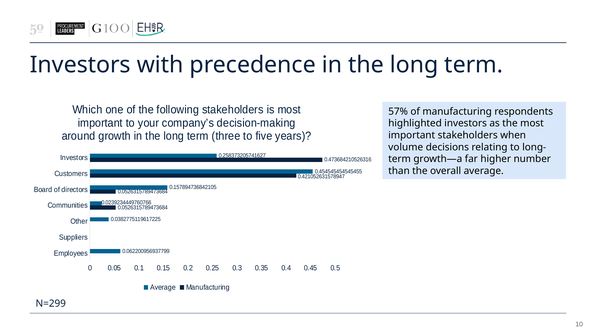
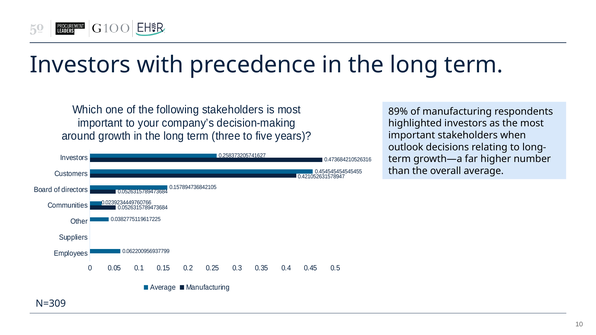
57%: 57% -> 89%
volume: volume -> outlook
N=299: N=299 -> N=309
